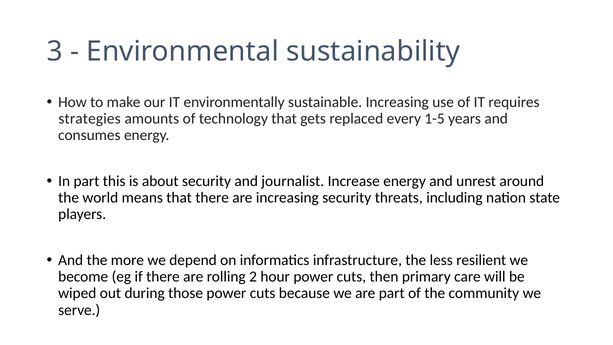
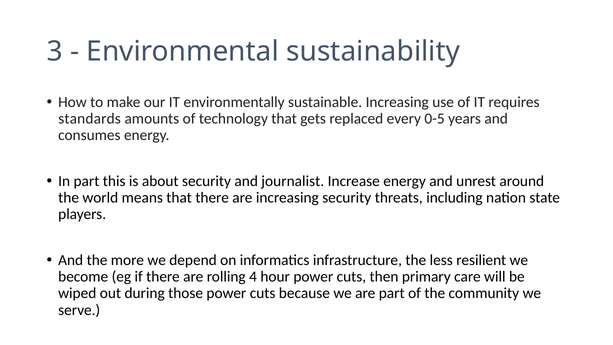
strategies: strategies -> standards
1-5: 1-5 -> 0-5
2: 2 -> 4
